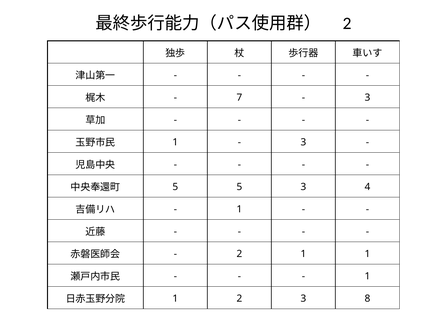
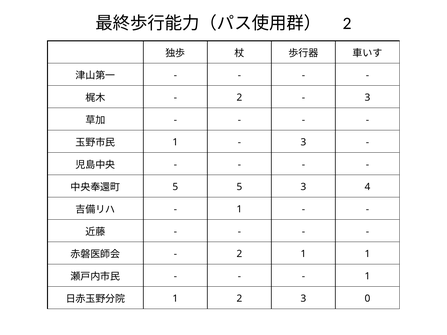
7 at (239, 98): 7 -> 2
8: 8 -> 0
